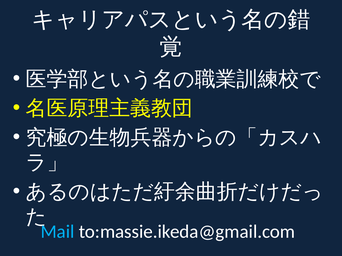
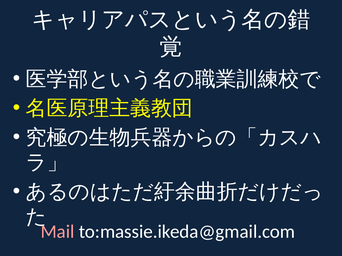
Mail colour: light blue -> pink
